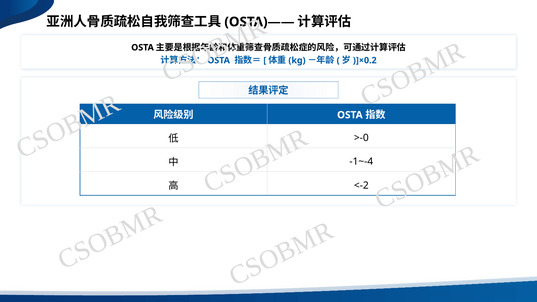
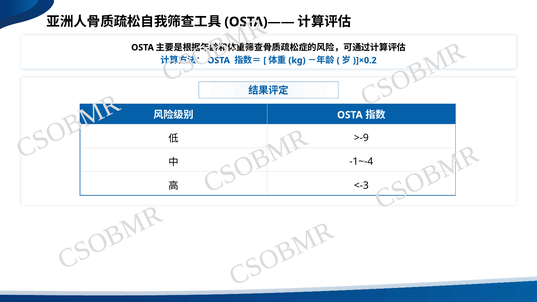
>-0: >-0 -> >-9
<-2: <-2 -> <-3
